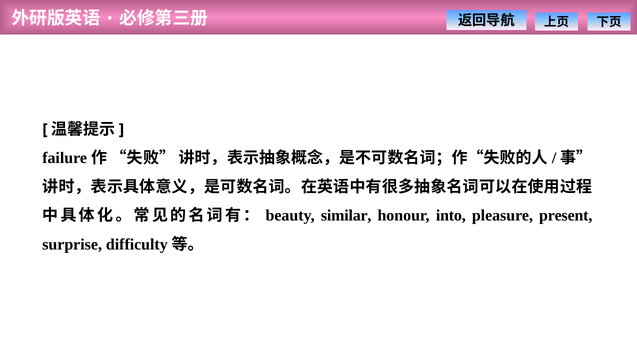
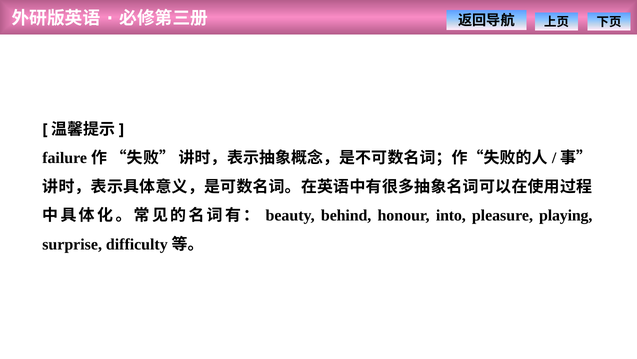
similar: similar -> behind
present: present -> playing
